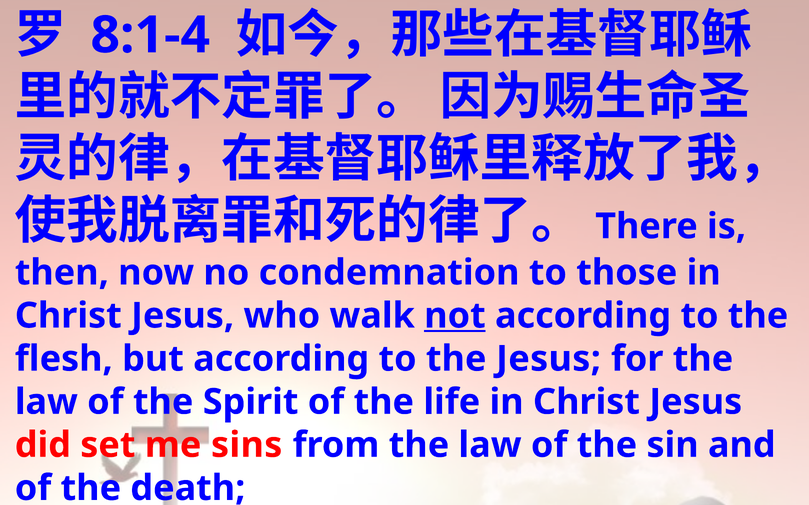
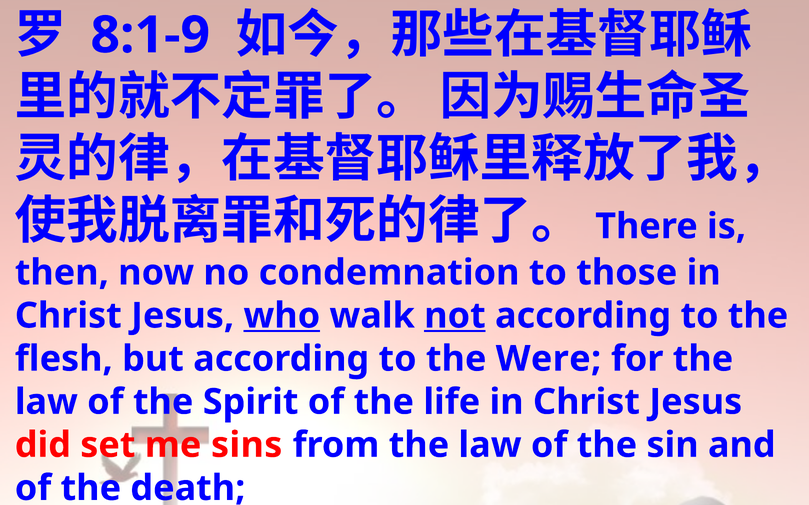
8:1-4: 8:1-4 -> 8:1-9
who underline: none -> present
the Jesus: Jesus -> Were
